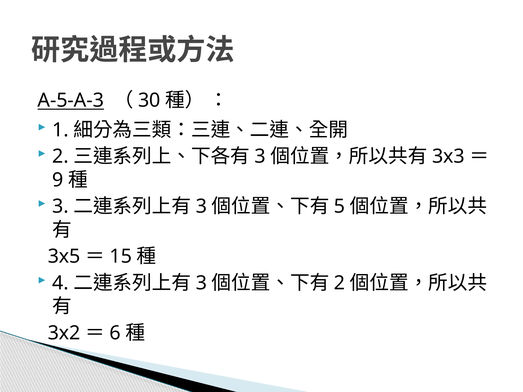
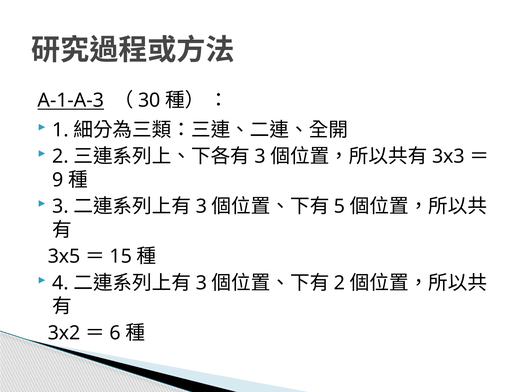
A-5-A-3: A-5-A-3 -> A-1-A-3
